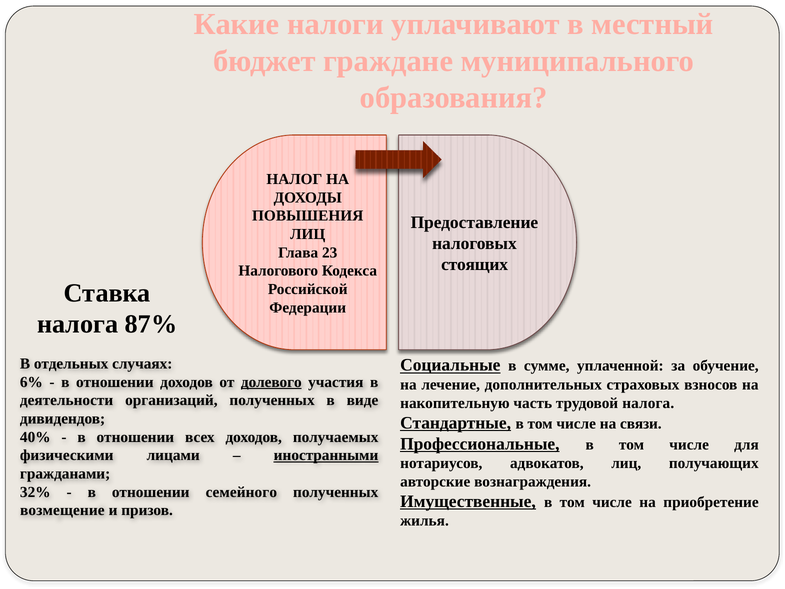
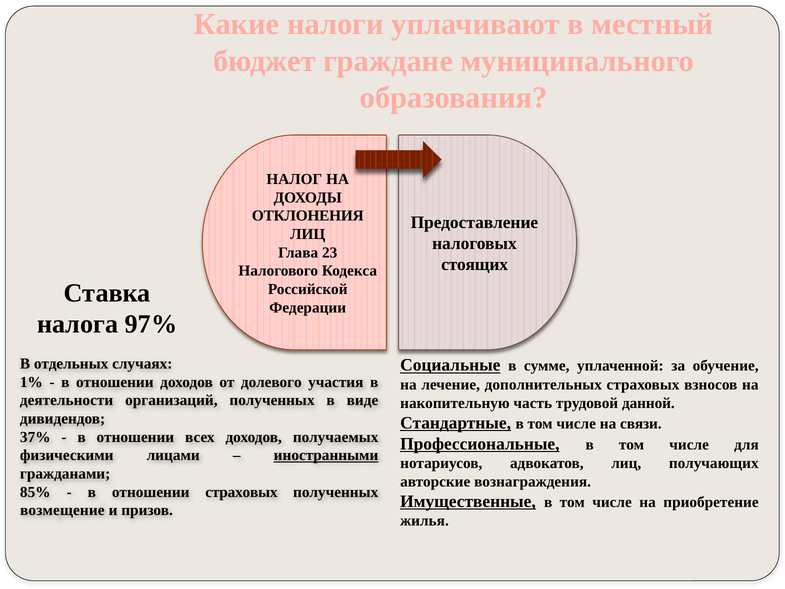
ПОВЫШЕНИЯ: ПОВЫШЕНИЯ -> ОТКЛОНЕНИЯ
87%: 87% -> 97%
6%: 6% -> 1%
долевого underline: present -> none
трудовой налога: налога -> данной
40%: 40% -> 37%
32%: 32% -> 85%
отношении семейного: семейного -> страховых
